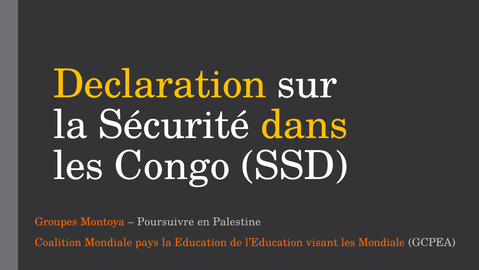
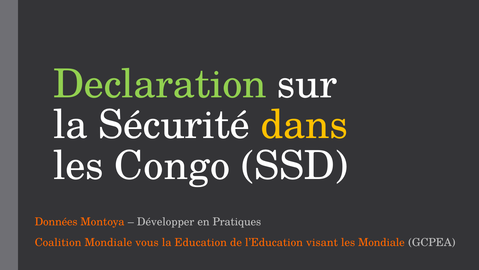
Declaration colour: yellow -> light green
Groupes: Groupes -> Données
Poursuivre: Poursuivre -> Développer
Palestine: Palestine -> Pratiques
pays: pays -> vous
